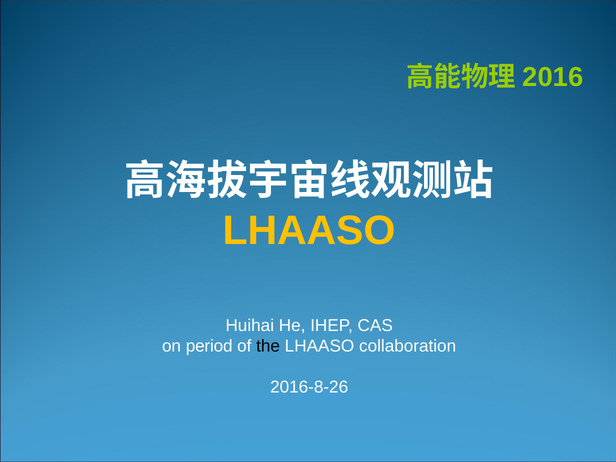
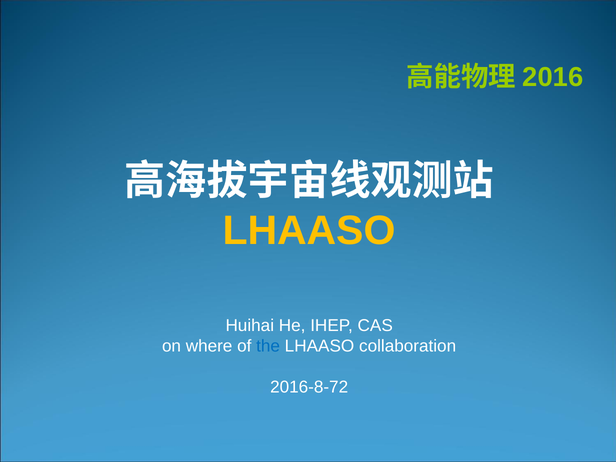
period: period -> where
the colour: black -> blue
2016-8-26: 2016-8-26 -> 2016-8-72
